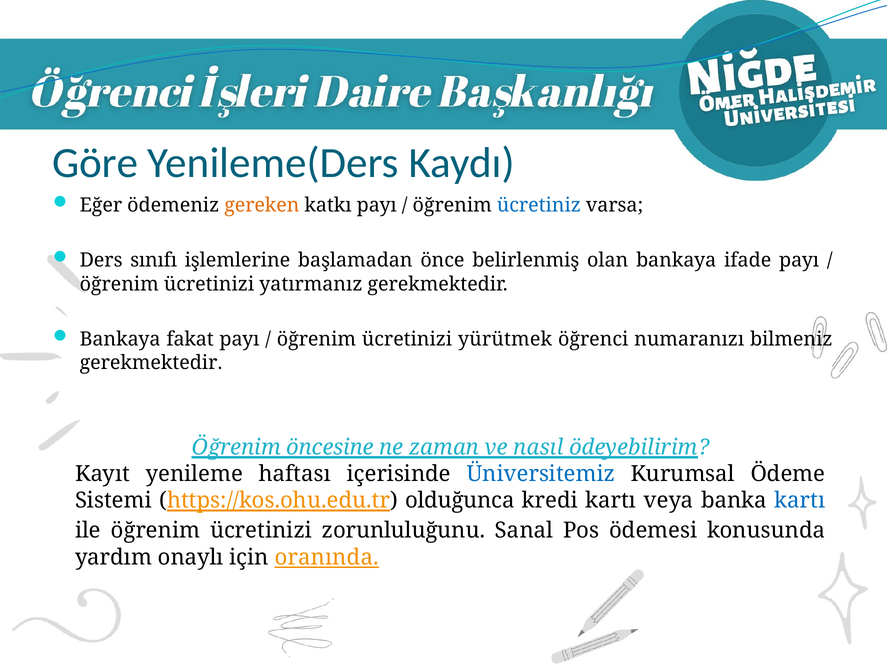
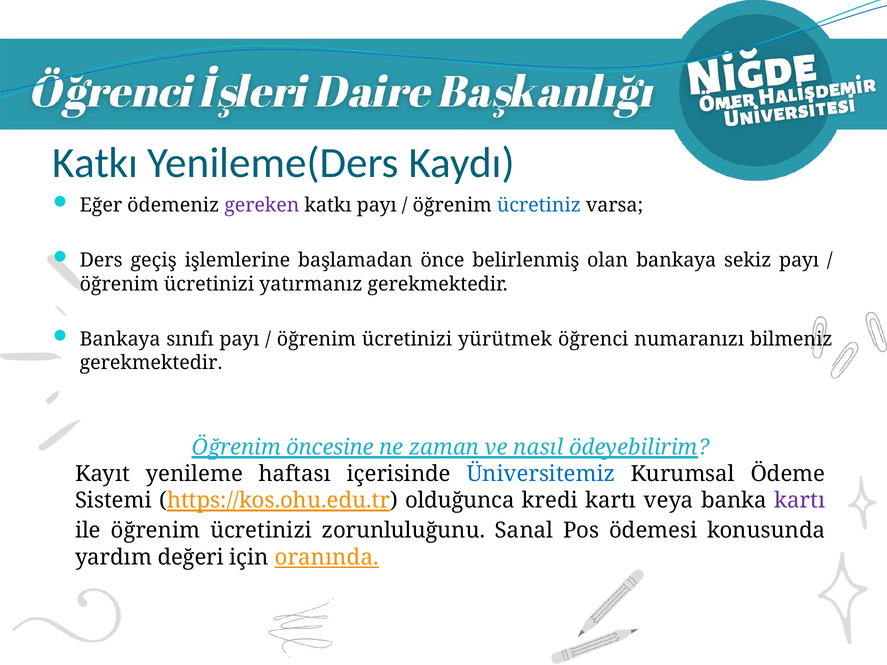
Göre at (95, 163): Göre -> Katkı
gereken colour: orange -> purple
sınıfı: sınıfı -> geçiş
ifade: ifade -> sekiz
fakat: fakat -> sınıfı
kartı at (800, 501) colour: blue -> purple
onaylı: onaylı -> değeri
